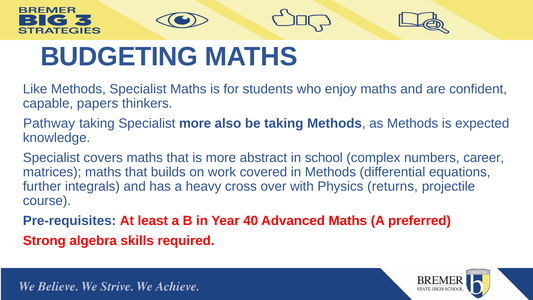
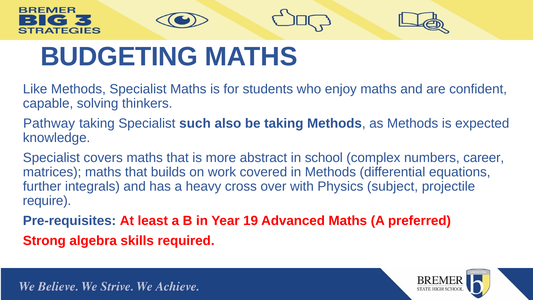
papers: papers -> solving
Specialist more: more -> such
returns: returns -> subject
course: course -> require
40: 40 -> 19
